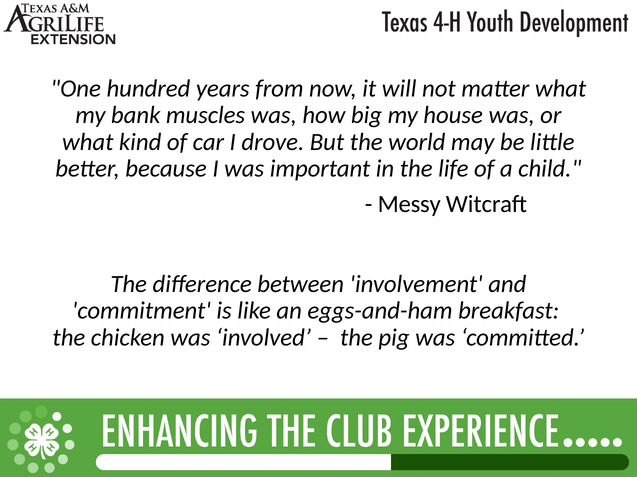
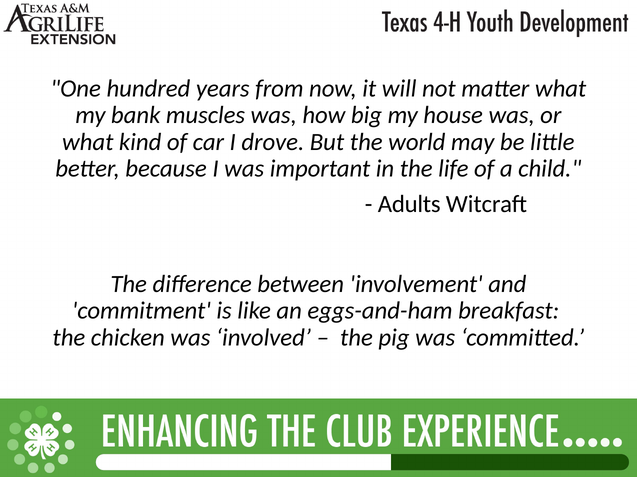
Messy: Messy -> Adults
